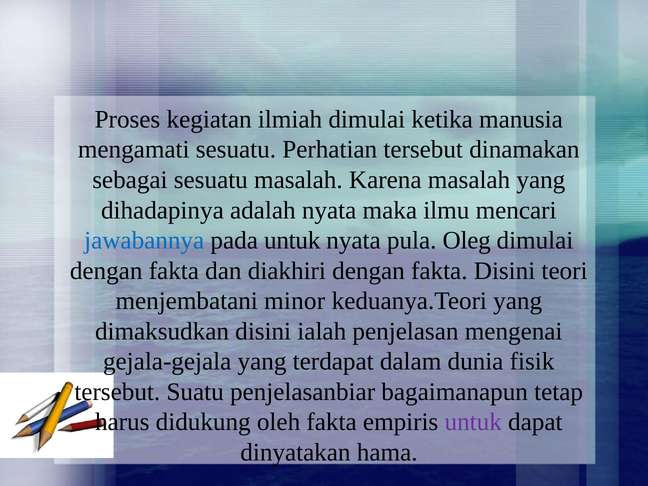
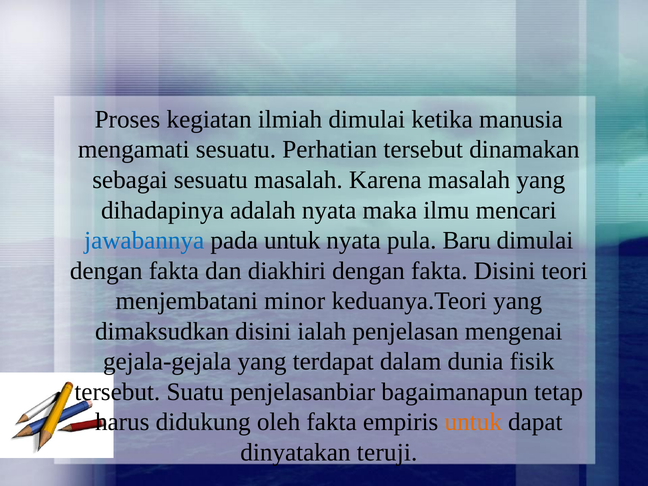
Oleg: Oleg -> Baru
untuk at (473, 422) colour: purple -> orange
hama: hama -> teruji
